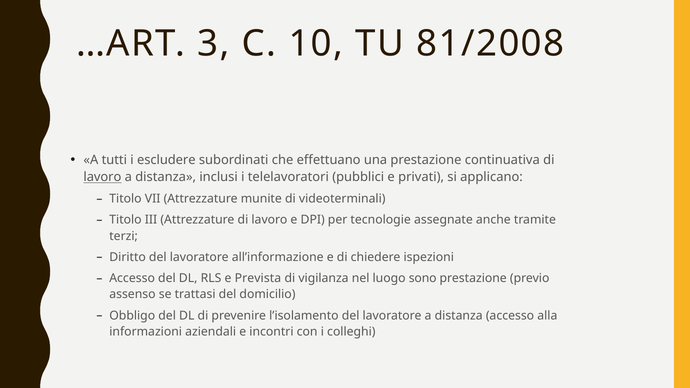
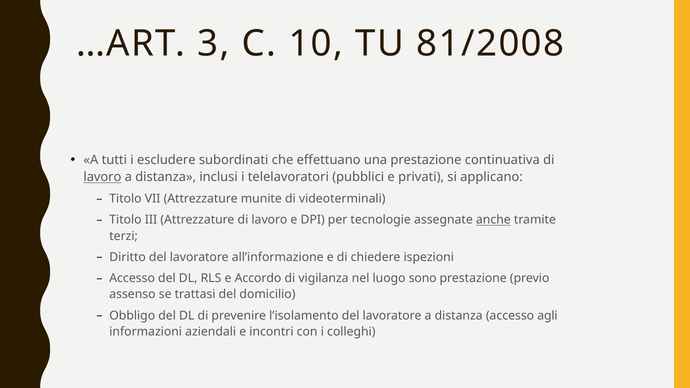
anche underline: none -> present
Prevista: Prevista -> Accordo
alla: alla -> agli
